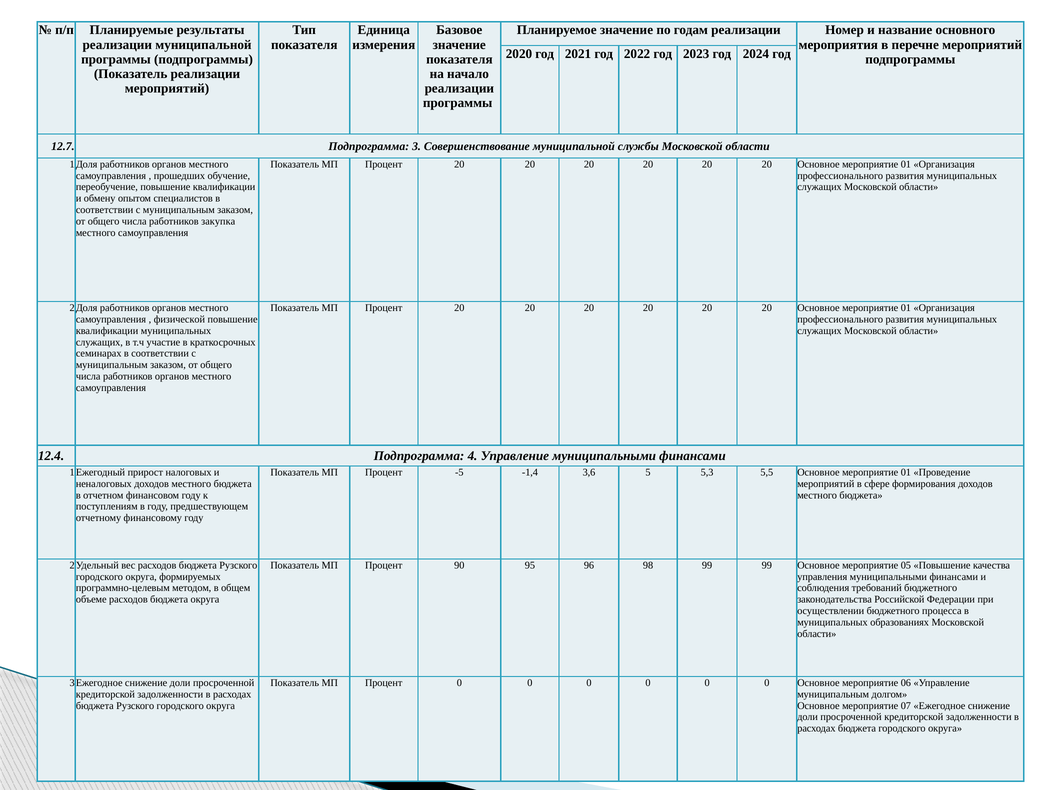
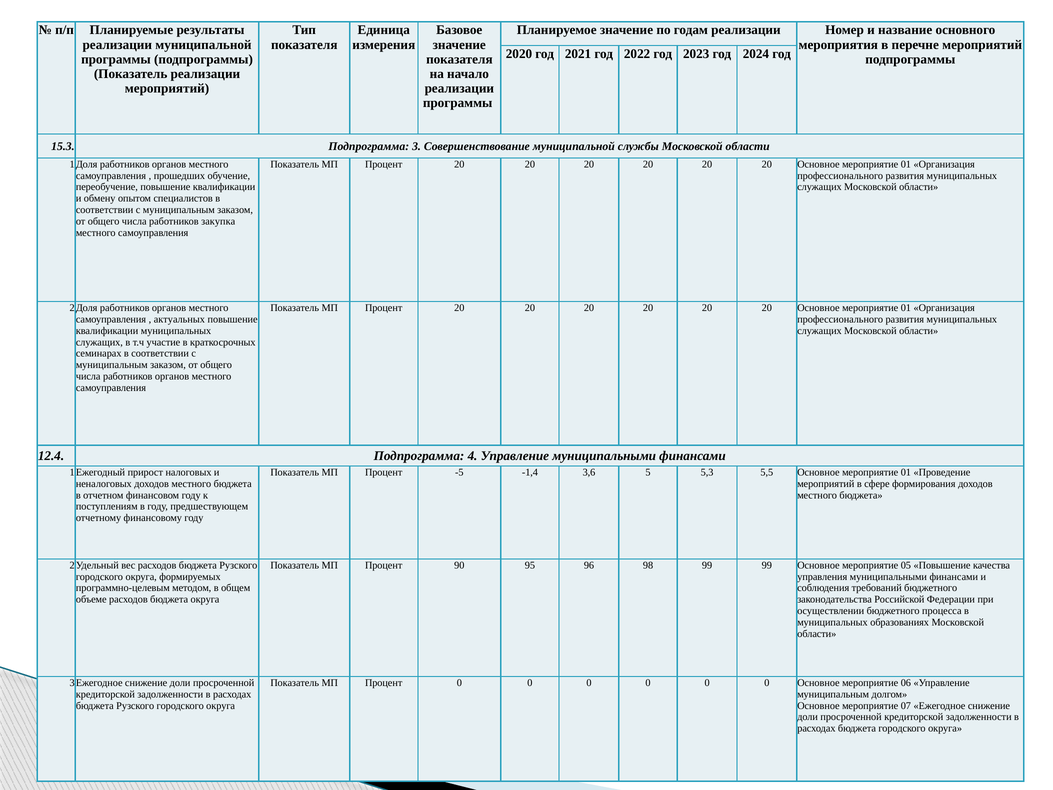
12.7: 12.7 -> 15.3
физической: физической -> актуальных
